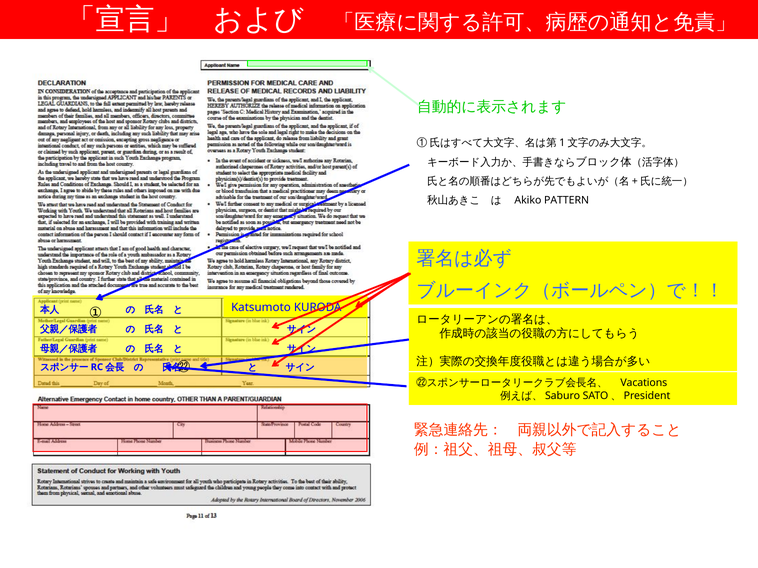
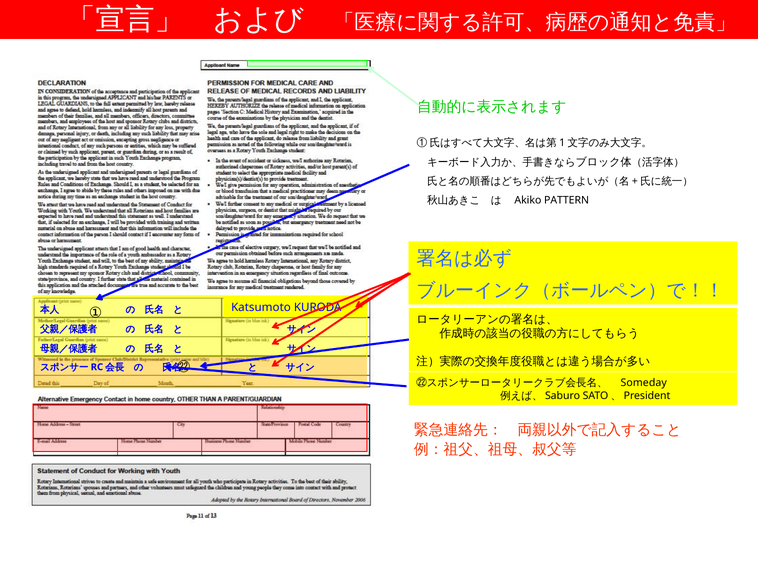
Vacations: Vacations -> Someday
